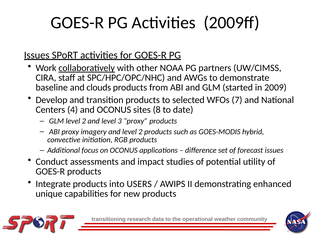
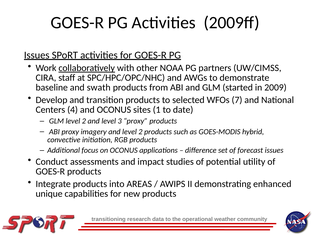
clouds: clouds -> swath
8: 8 -> 1
USERS: USERS -> AREAS
